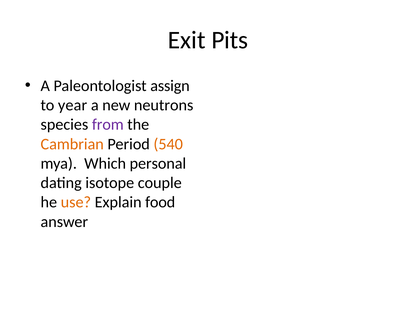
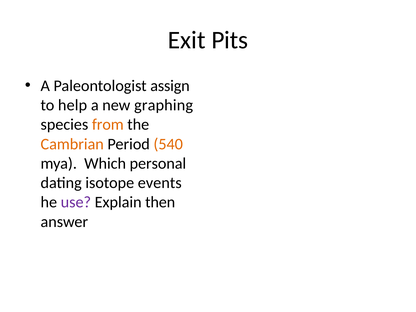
year: year -> help
neutrons: neutrons -> graphing
from colour: purple -> orange
couple: couple -> events
use colour: orange -> purple
food: food -> then
